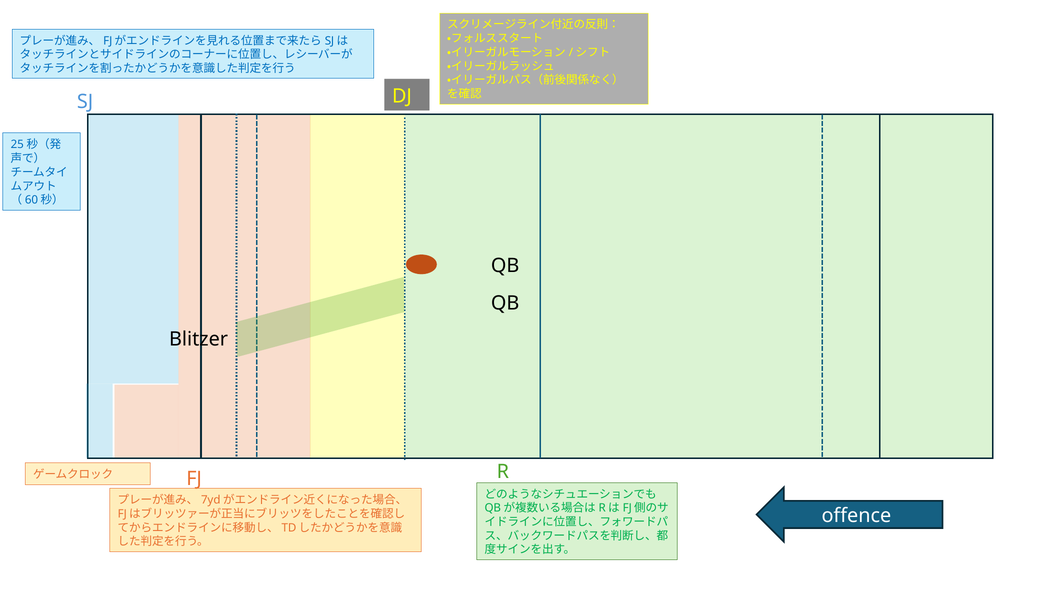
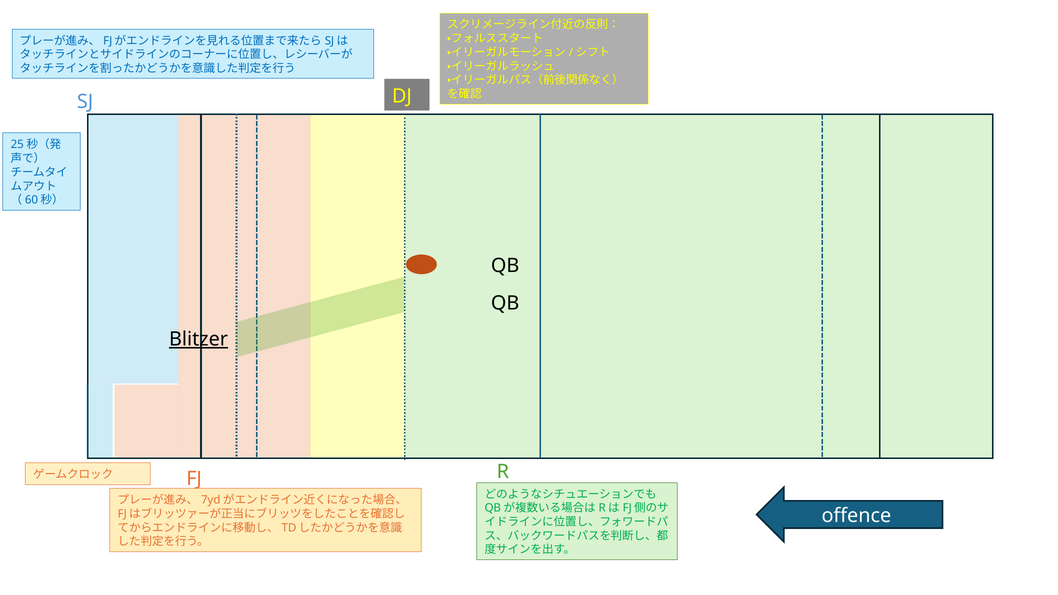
Blitzer underline: none -> present
